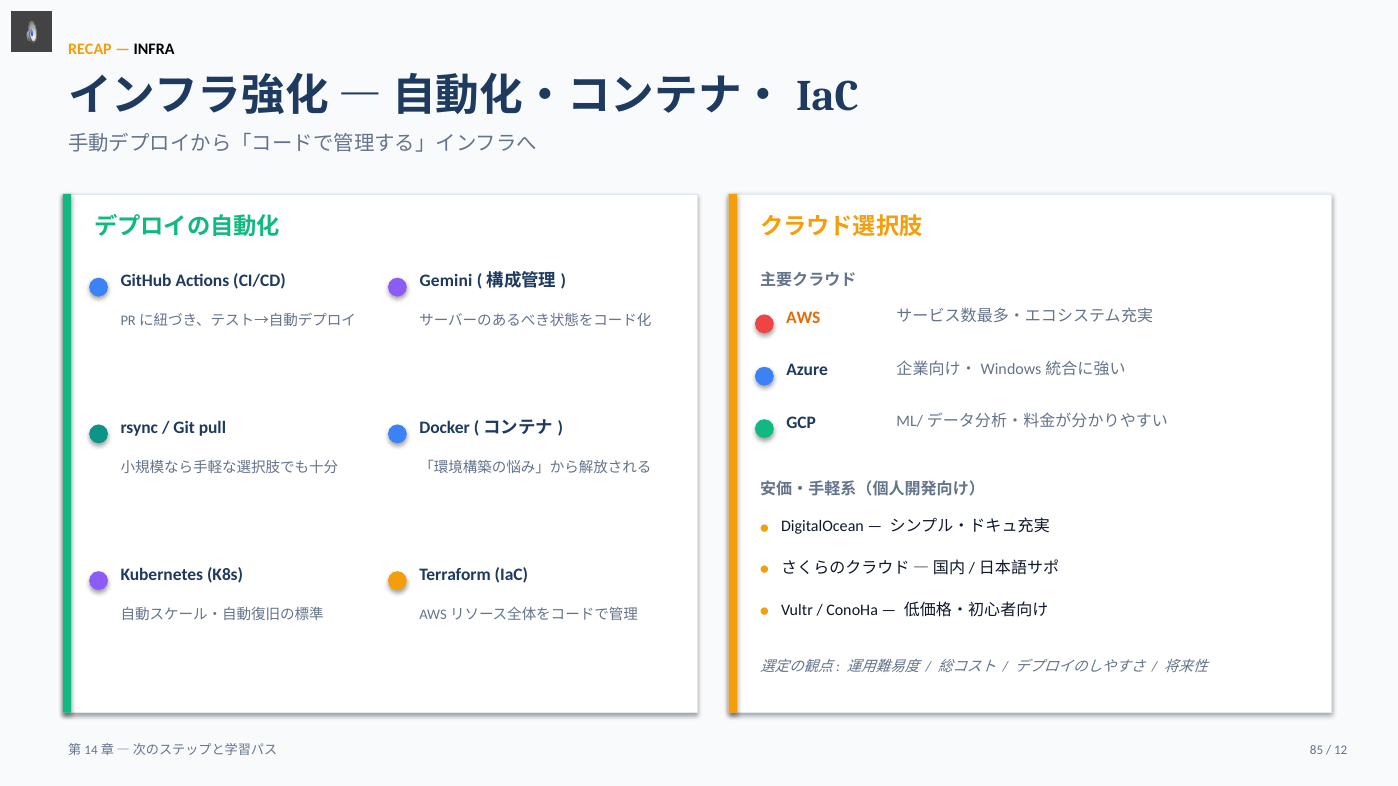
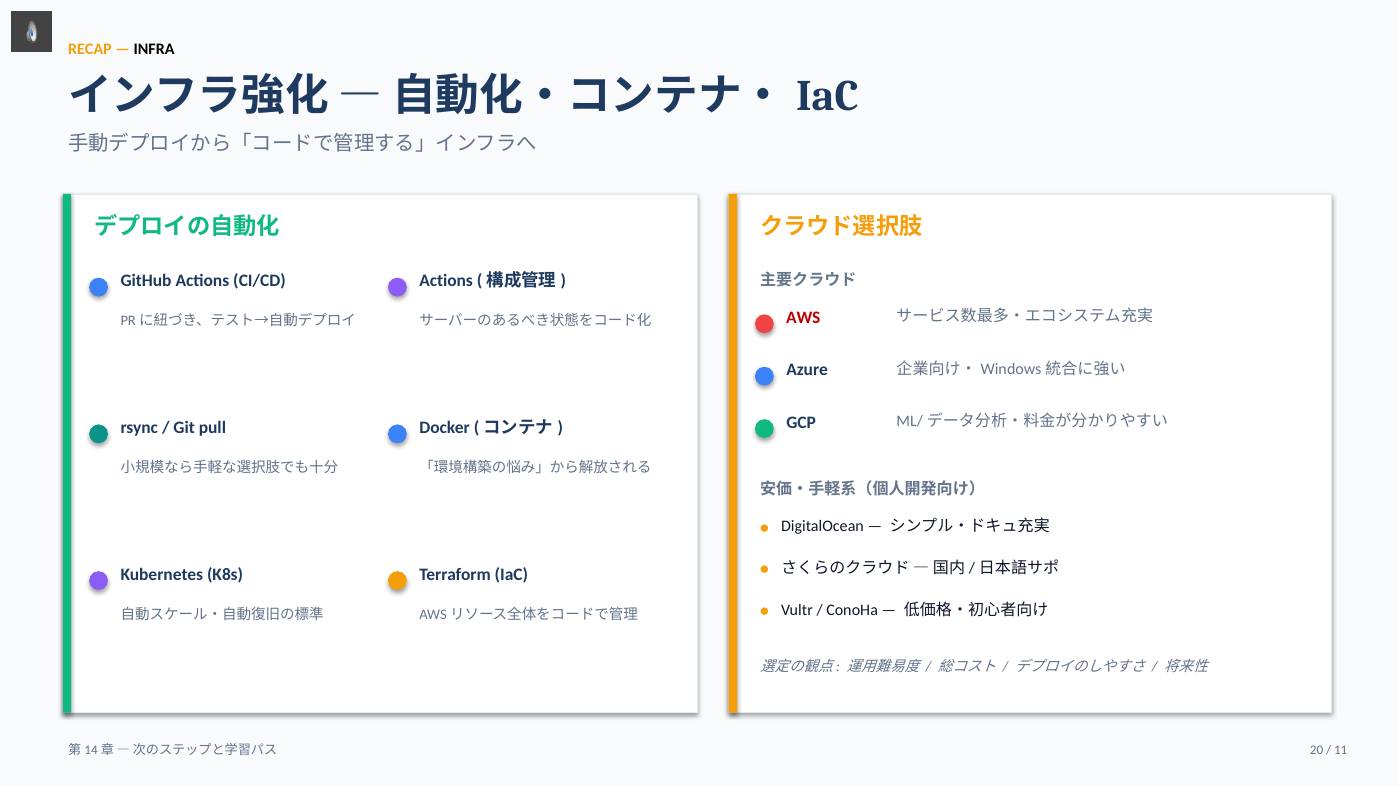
Gemini at (446, 281): Gemini -> Actions
AWS colour: orange -> red
85: 85 -> 20
12: 12 -> 11
